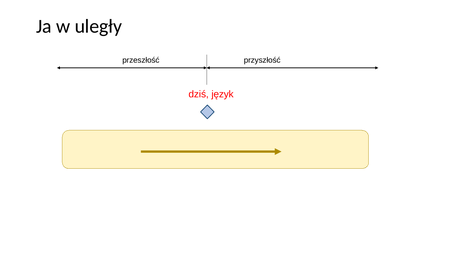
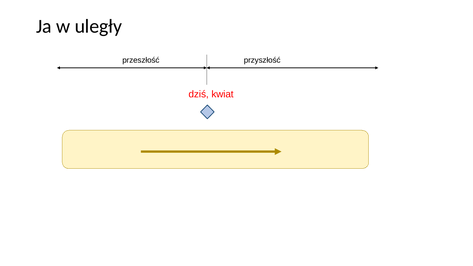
język: język -> kwiat
